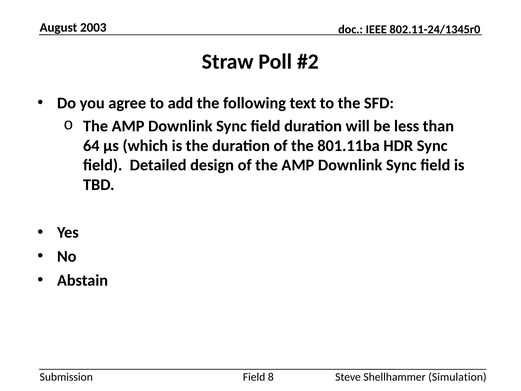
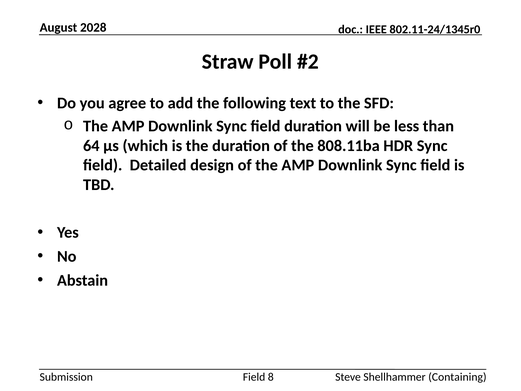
2003: 2003 -> 2028
801.11ba: 801.11ba -> 808.11ba
Simulation: Simulation -> Containing
